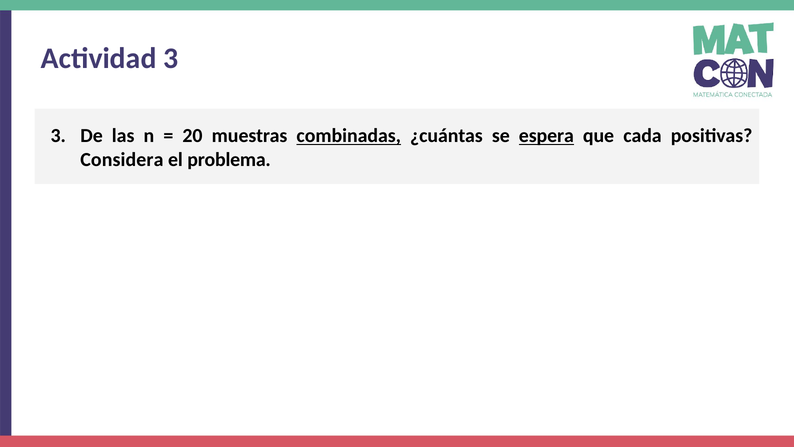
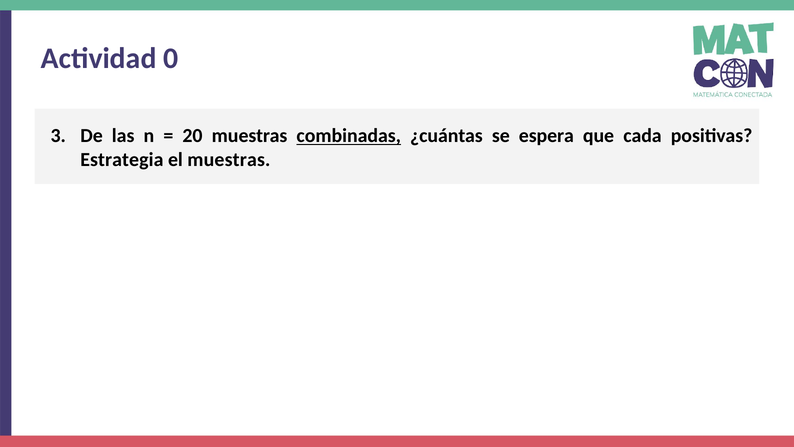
Actividad 3: 3 -> 0
espera underline: present -> none
Considera: Considera -> Estrategia
el problema: problema -> muestras
